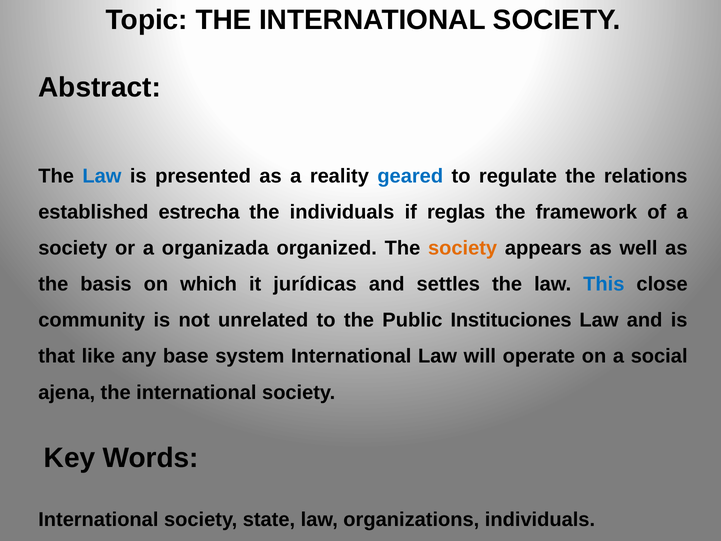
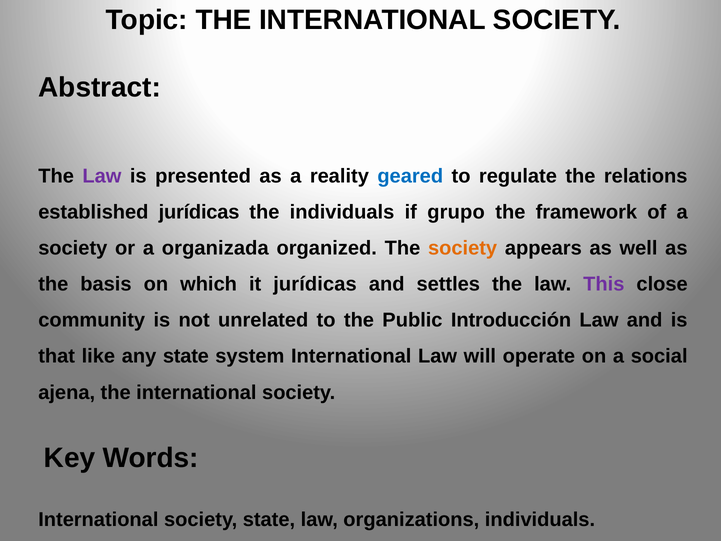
Law at (102, 176) colour: blue -> purple
established estrecha: estrecha -> jurídicas
reglas: reglas -> grupo
This colour: blue -> purple
Instituciones: Instituciones -> Introducción
any base: base -> state
